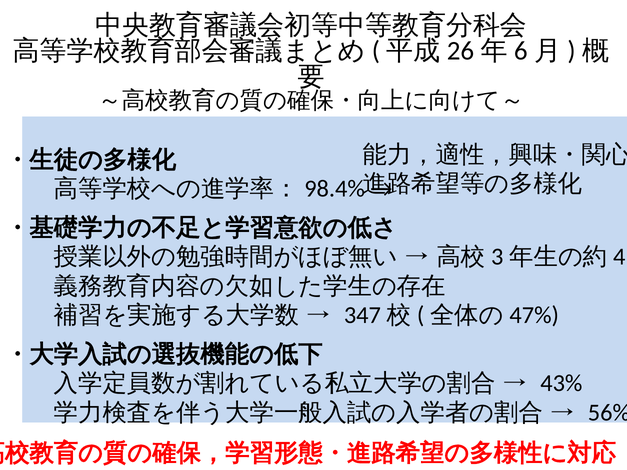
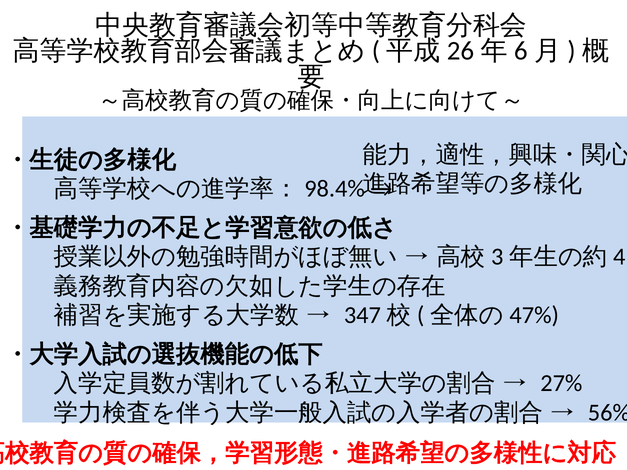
43%: 43% -> 27%
